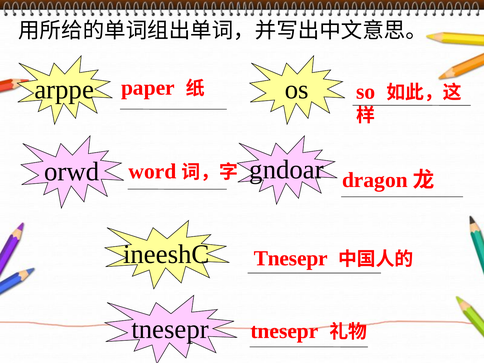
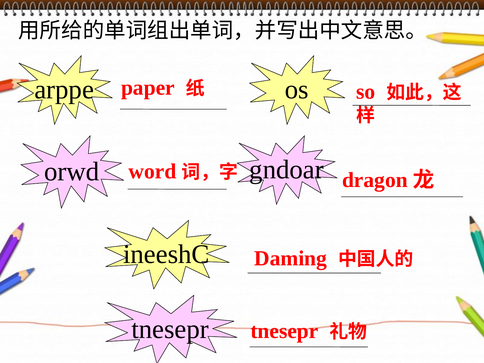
Tnesepr at (291, 258): Tnesepr -> Daming
